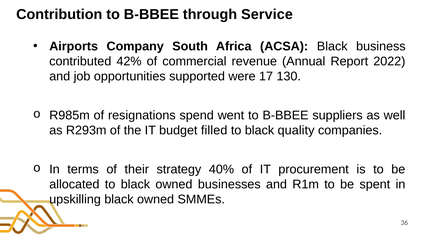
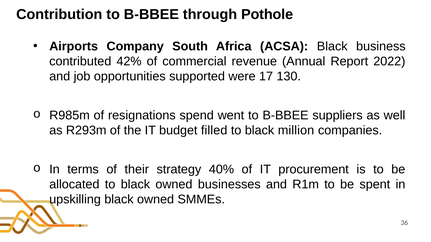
Service: Service -> Pothole
quality: quality -> million
